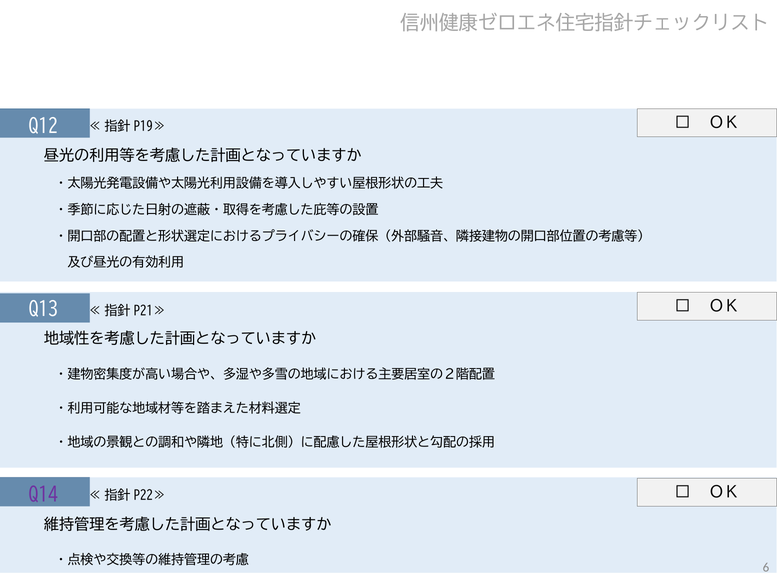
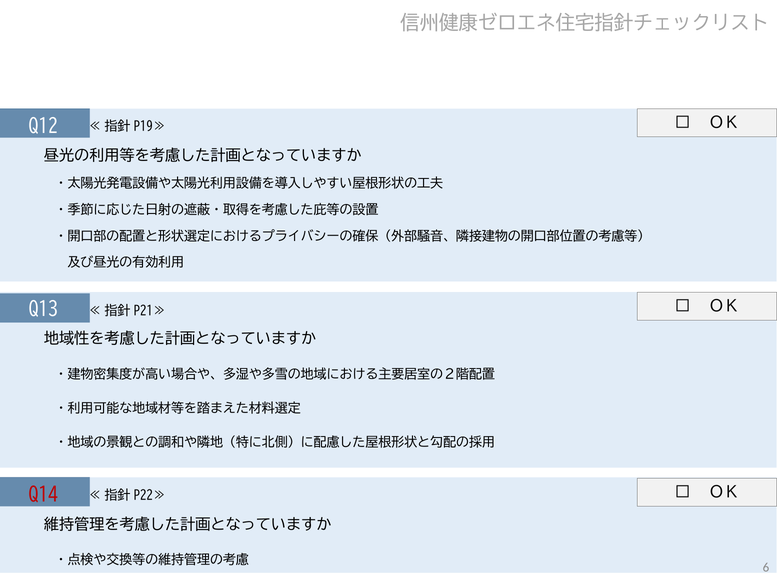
Q14 colour: purple -> red
